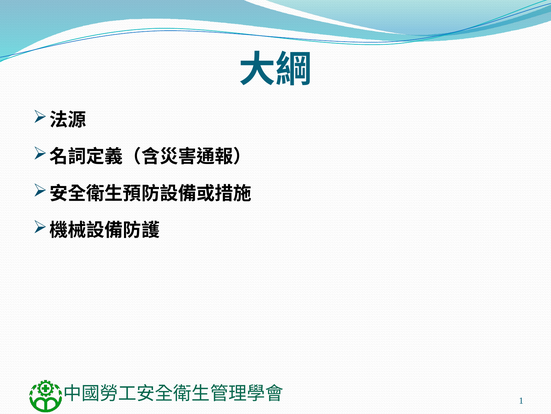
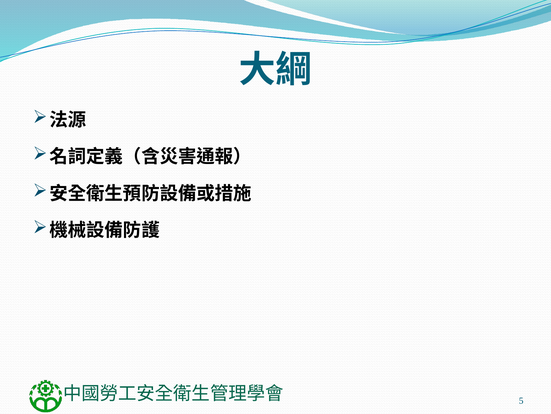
1: 1 -> 5
